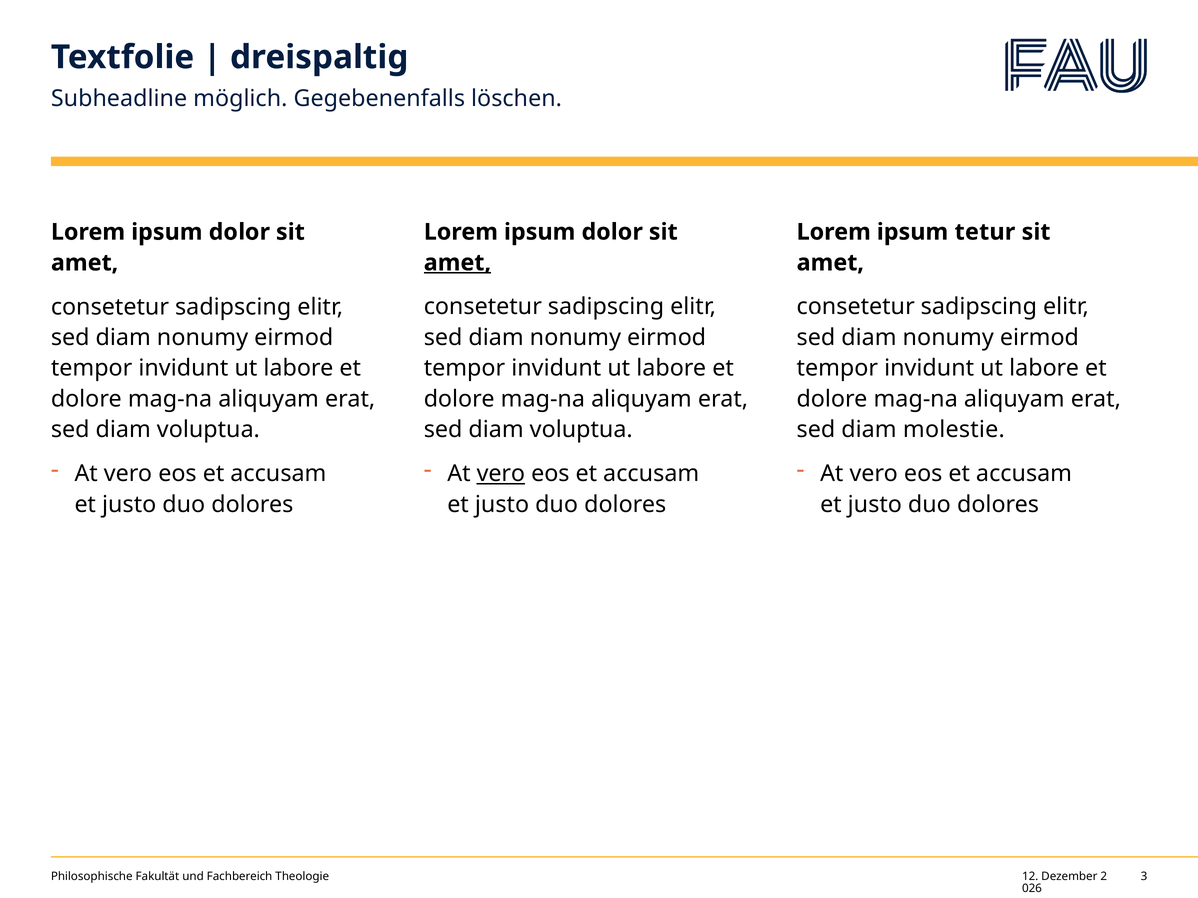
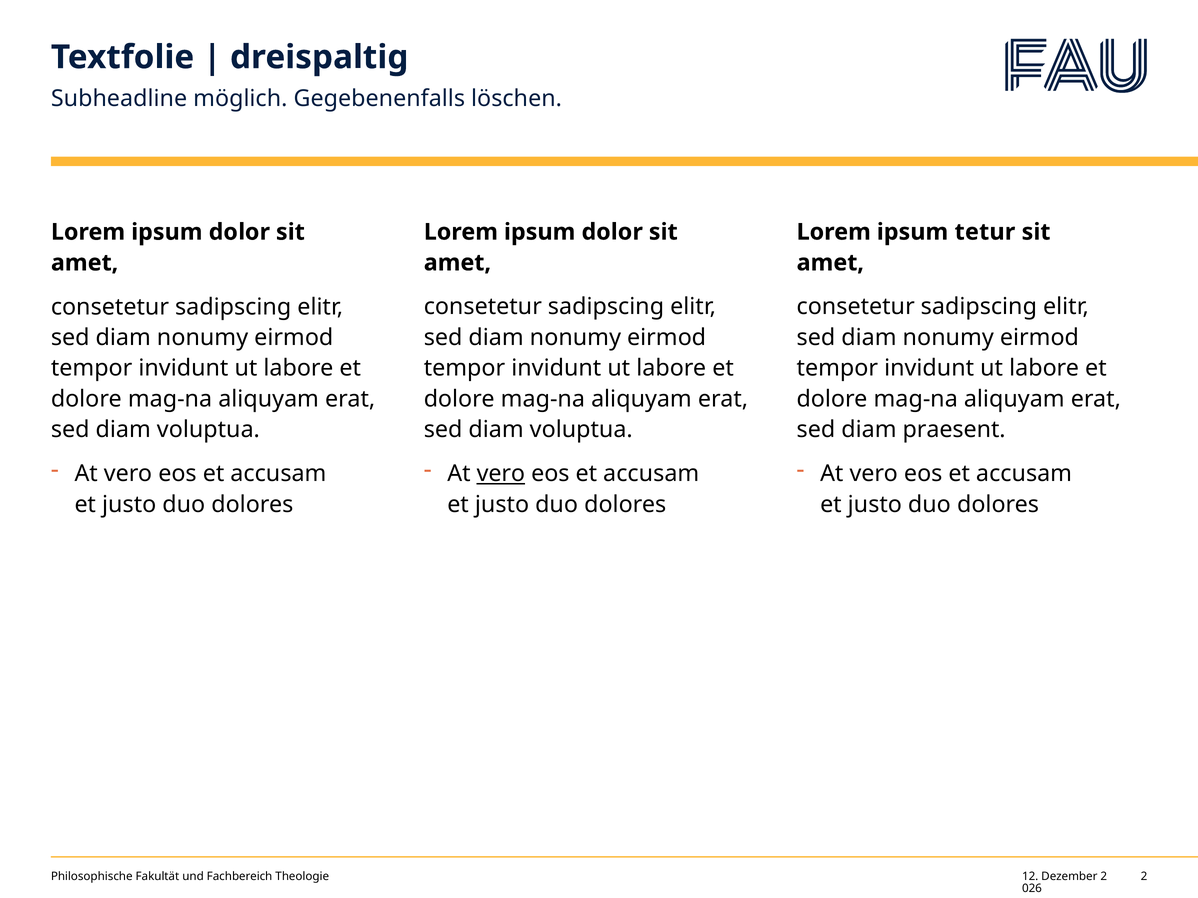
amet at (457, 263) underline: present -> none
molestie: molestie -> praesent
Theologie 3: 3 -> 2
